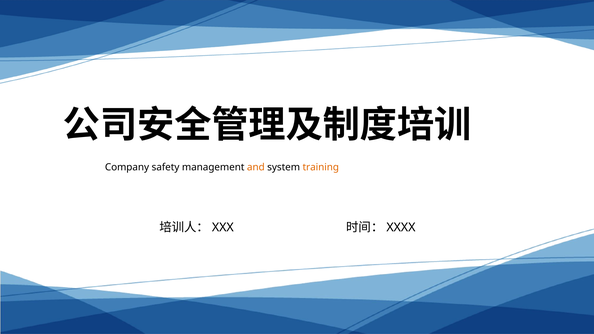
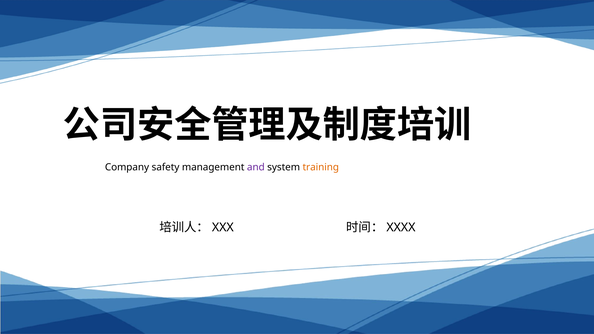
and colour: orange -> purple
